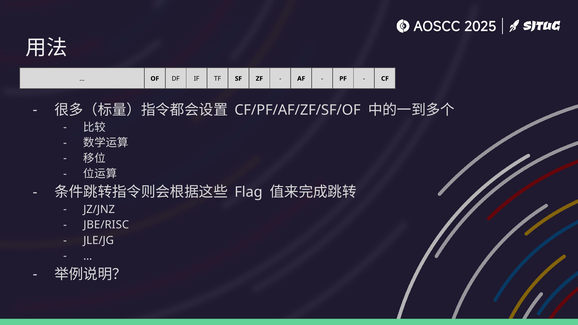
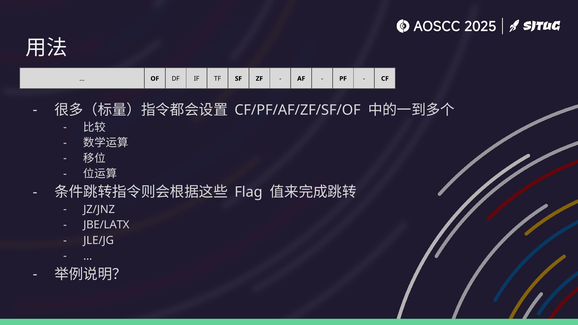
JBE/RISC: JBE/RISC -> JBE/LATX
